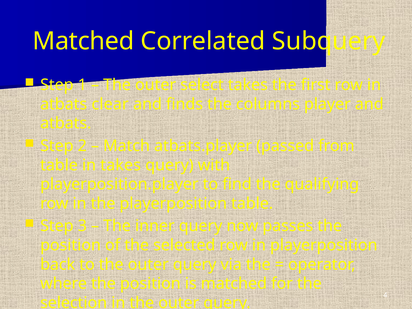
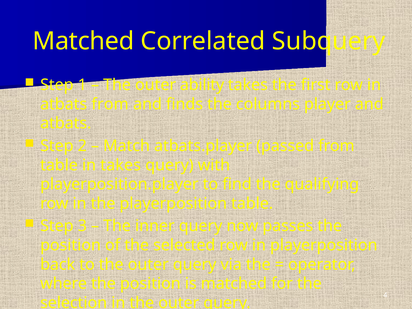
select: select -> ability
atbats clear: clear -> from
